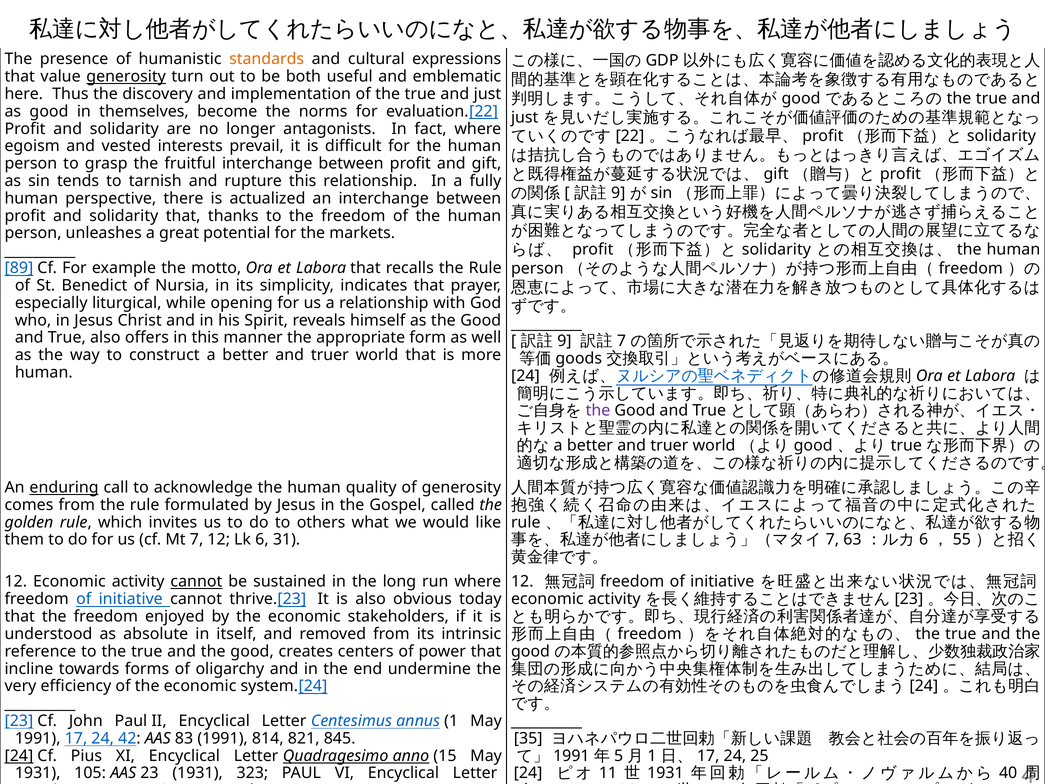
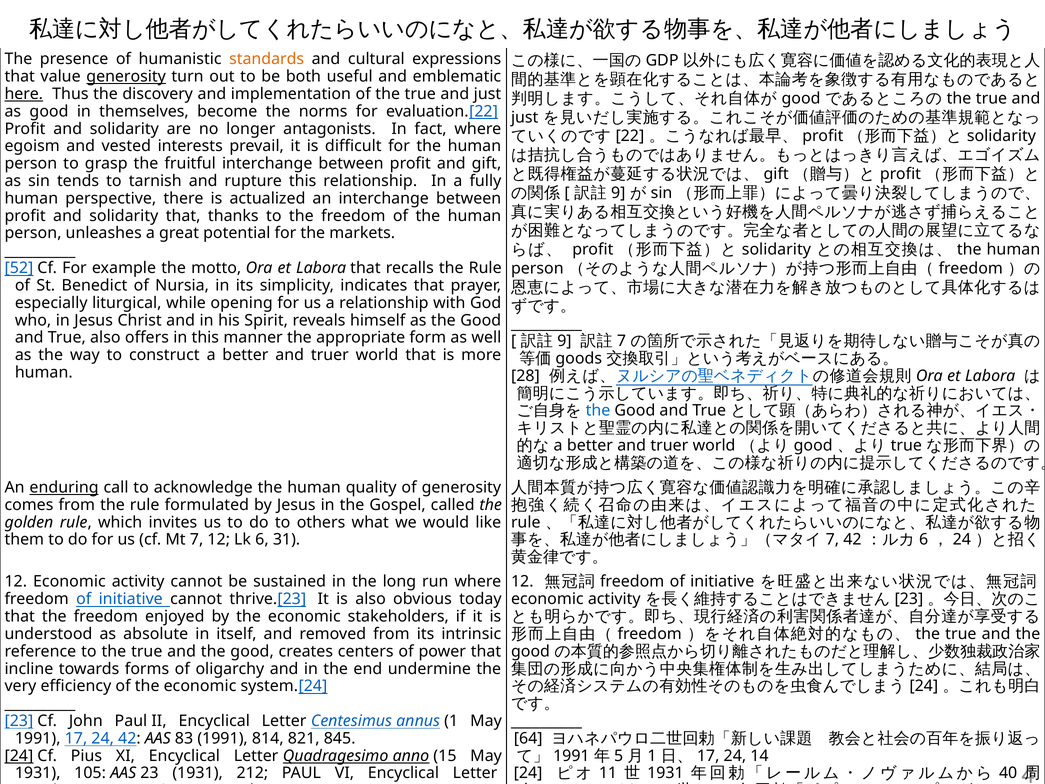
here underline: none -> present
89: 89 -> 52
24 at (525, 376): 24 -> 28
the at (598, 411) colour: purple -> blue
7 63: 63 -> 42
55 at (962, 540): 55 -> 24
cannot at (196, 582) underline: present -> none
35: 35 -> 64
25: 25 -> 14
323: 323 -> 212
